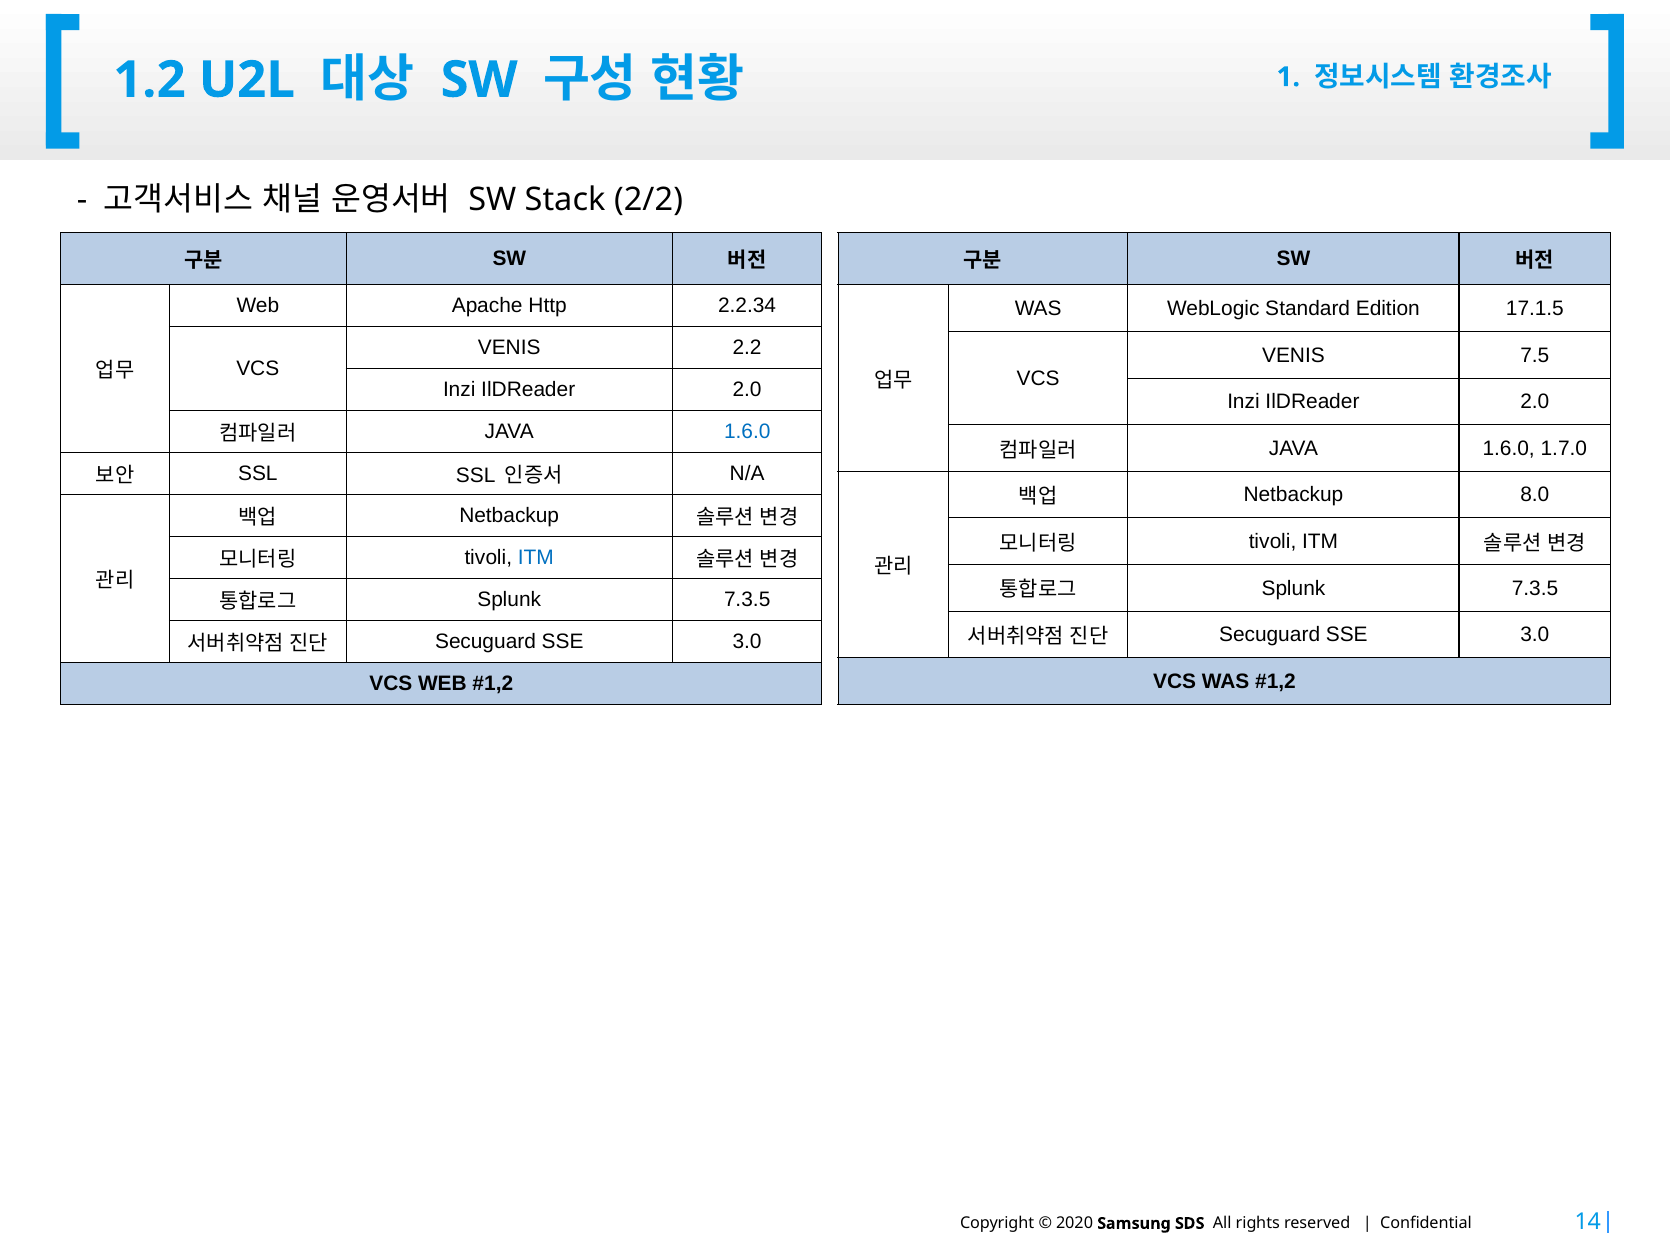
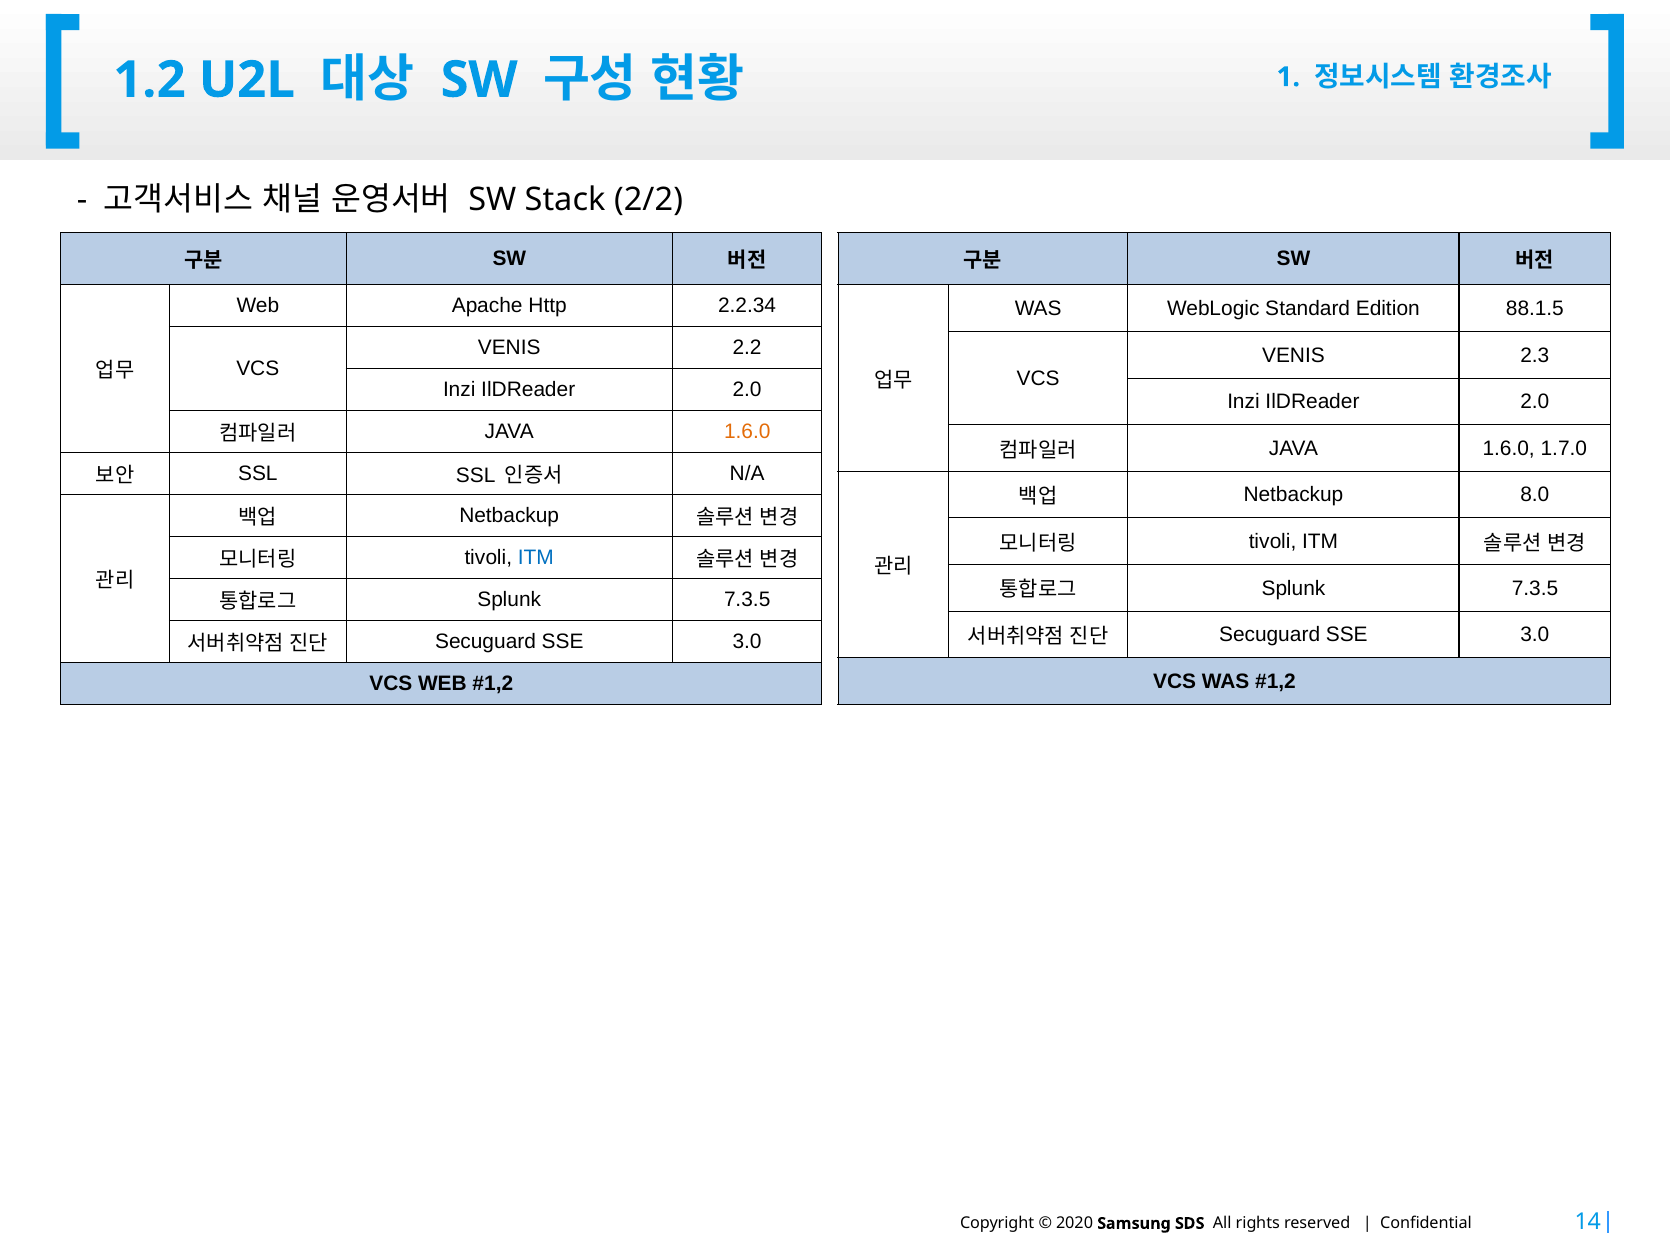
17.1.5: 17.1.5 -> 88.1.5
7.5: 7.5 -> 2.3
1.6.0 at (747, 432) colour: blue -> orange
